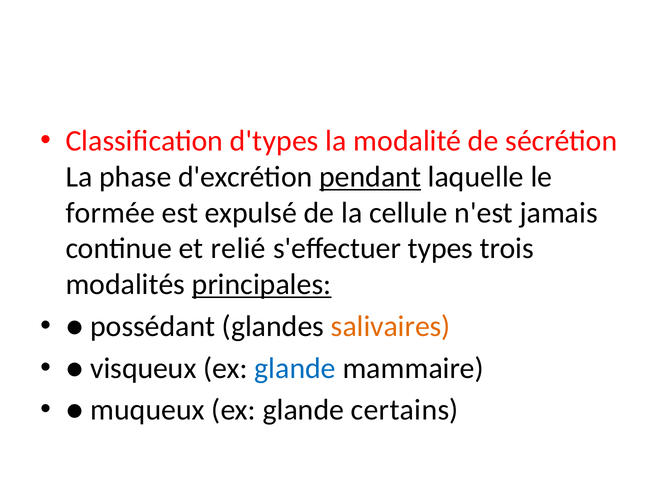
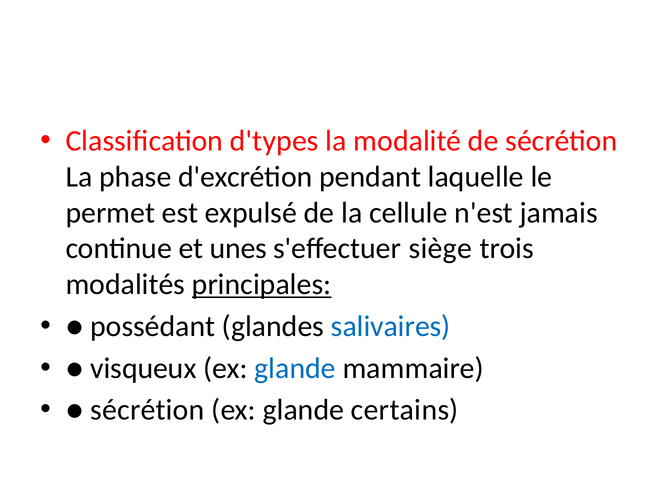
pendant underline: present -> none
formée: formée -> permet
relié: relié -> unes
types: types -> siège
salivaires colour: orange -> blue
muqueux at (148, 410): muqueux -> sécrétion
